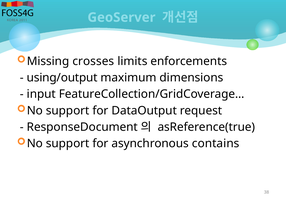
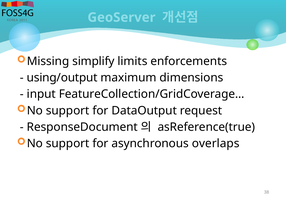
crosses: crosses -> simplify
contains: contains -> overlaps
